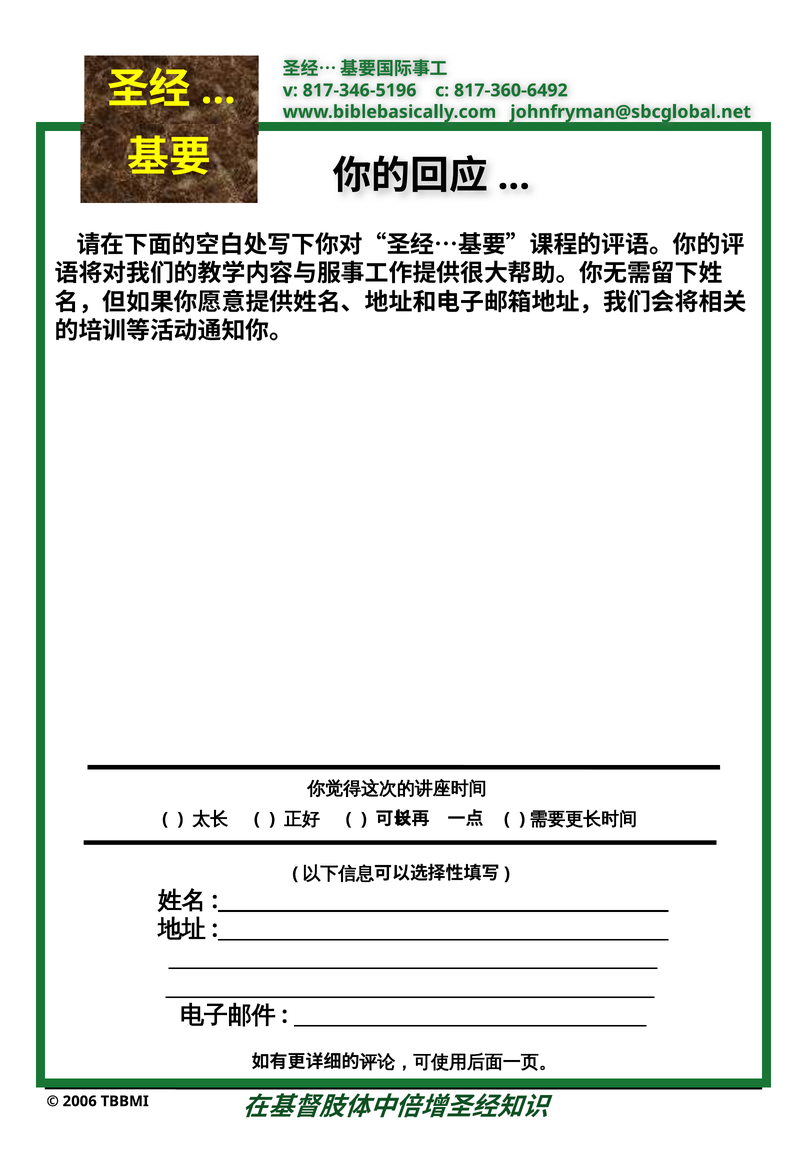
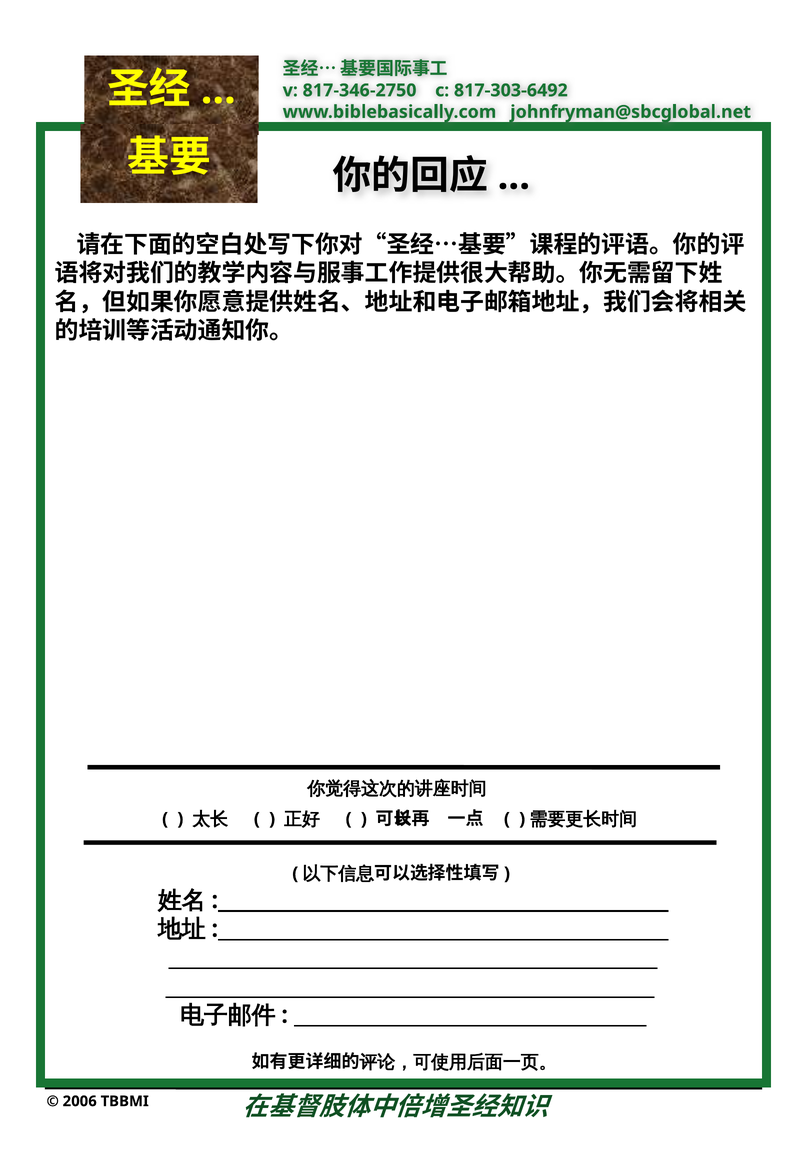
817-346-5196: 817-346-5196 -> 817-346-2750
817-360-6492: 817-360-6492 -> 817-303-6492
